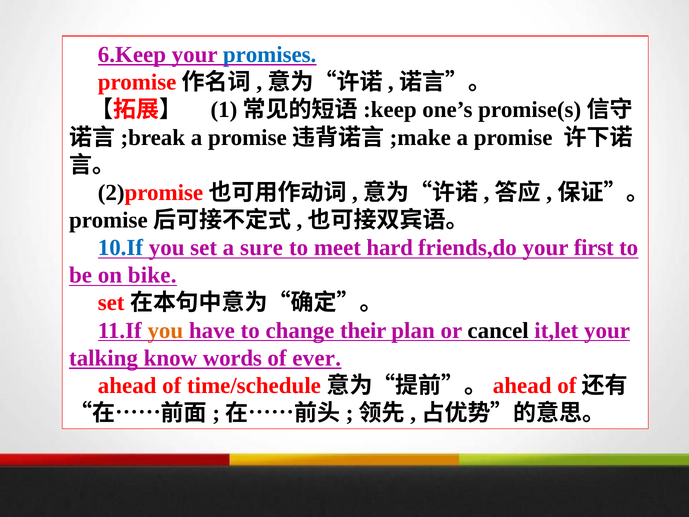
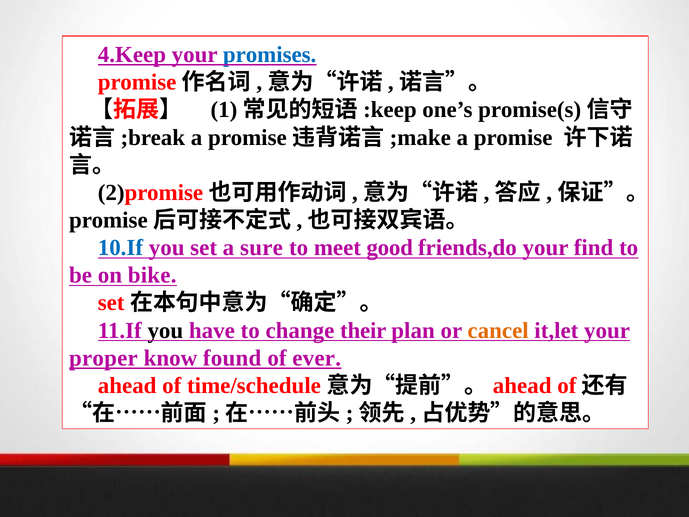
6.Keep: 6.Keep -> 4.Keep
hard: hard -> good
first: first -> find
you at (165, 330) colour: orange -> black
cancel colour: black -> orange
talking: talking -> proper
words: words -> found
